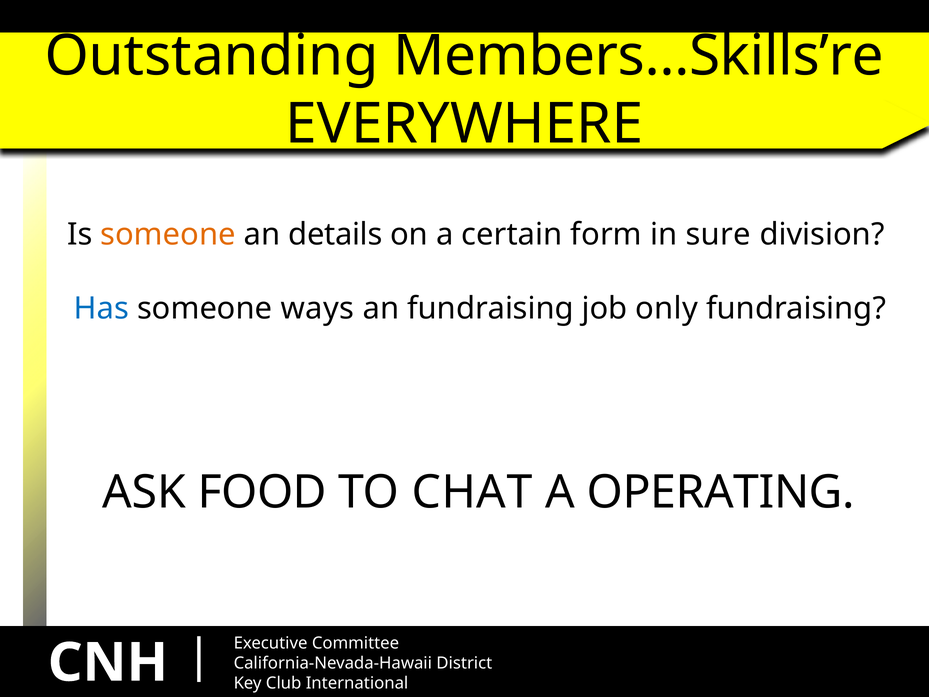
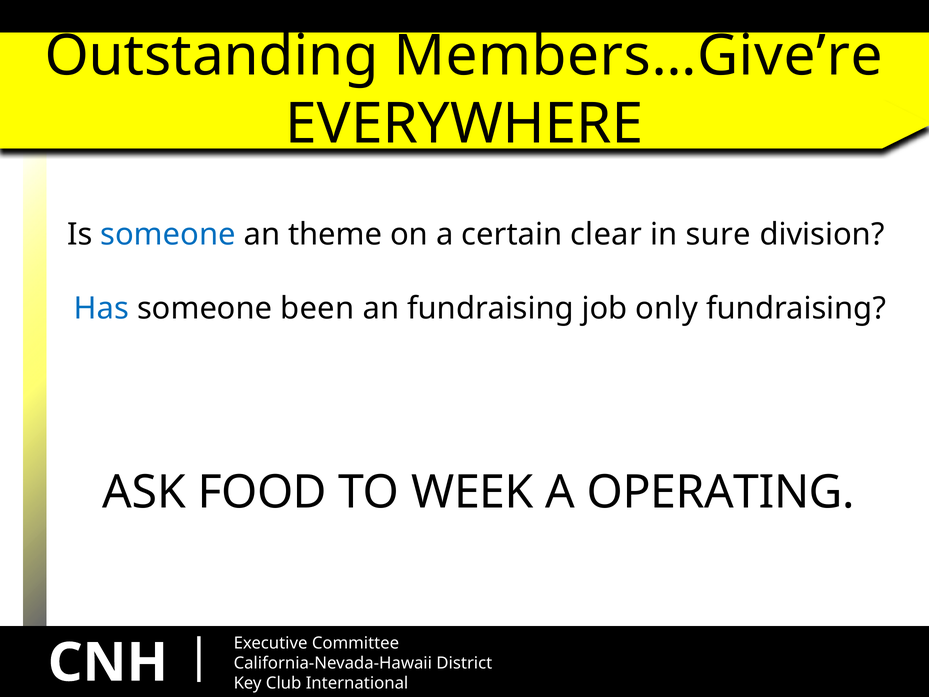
Members…Skills’re: Members…Skills’re -> Members…Give’re
someone at (168, 234) colour: orange -> blue
details: details -> theme
form: form -> clear
ways: ways -> been
CHAT: CHAT -> WEEK
